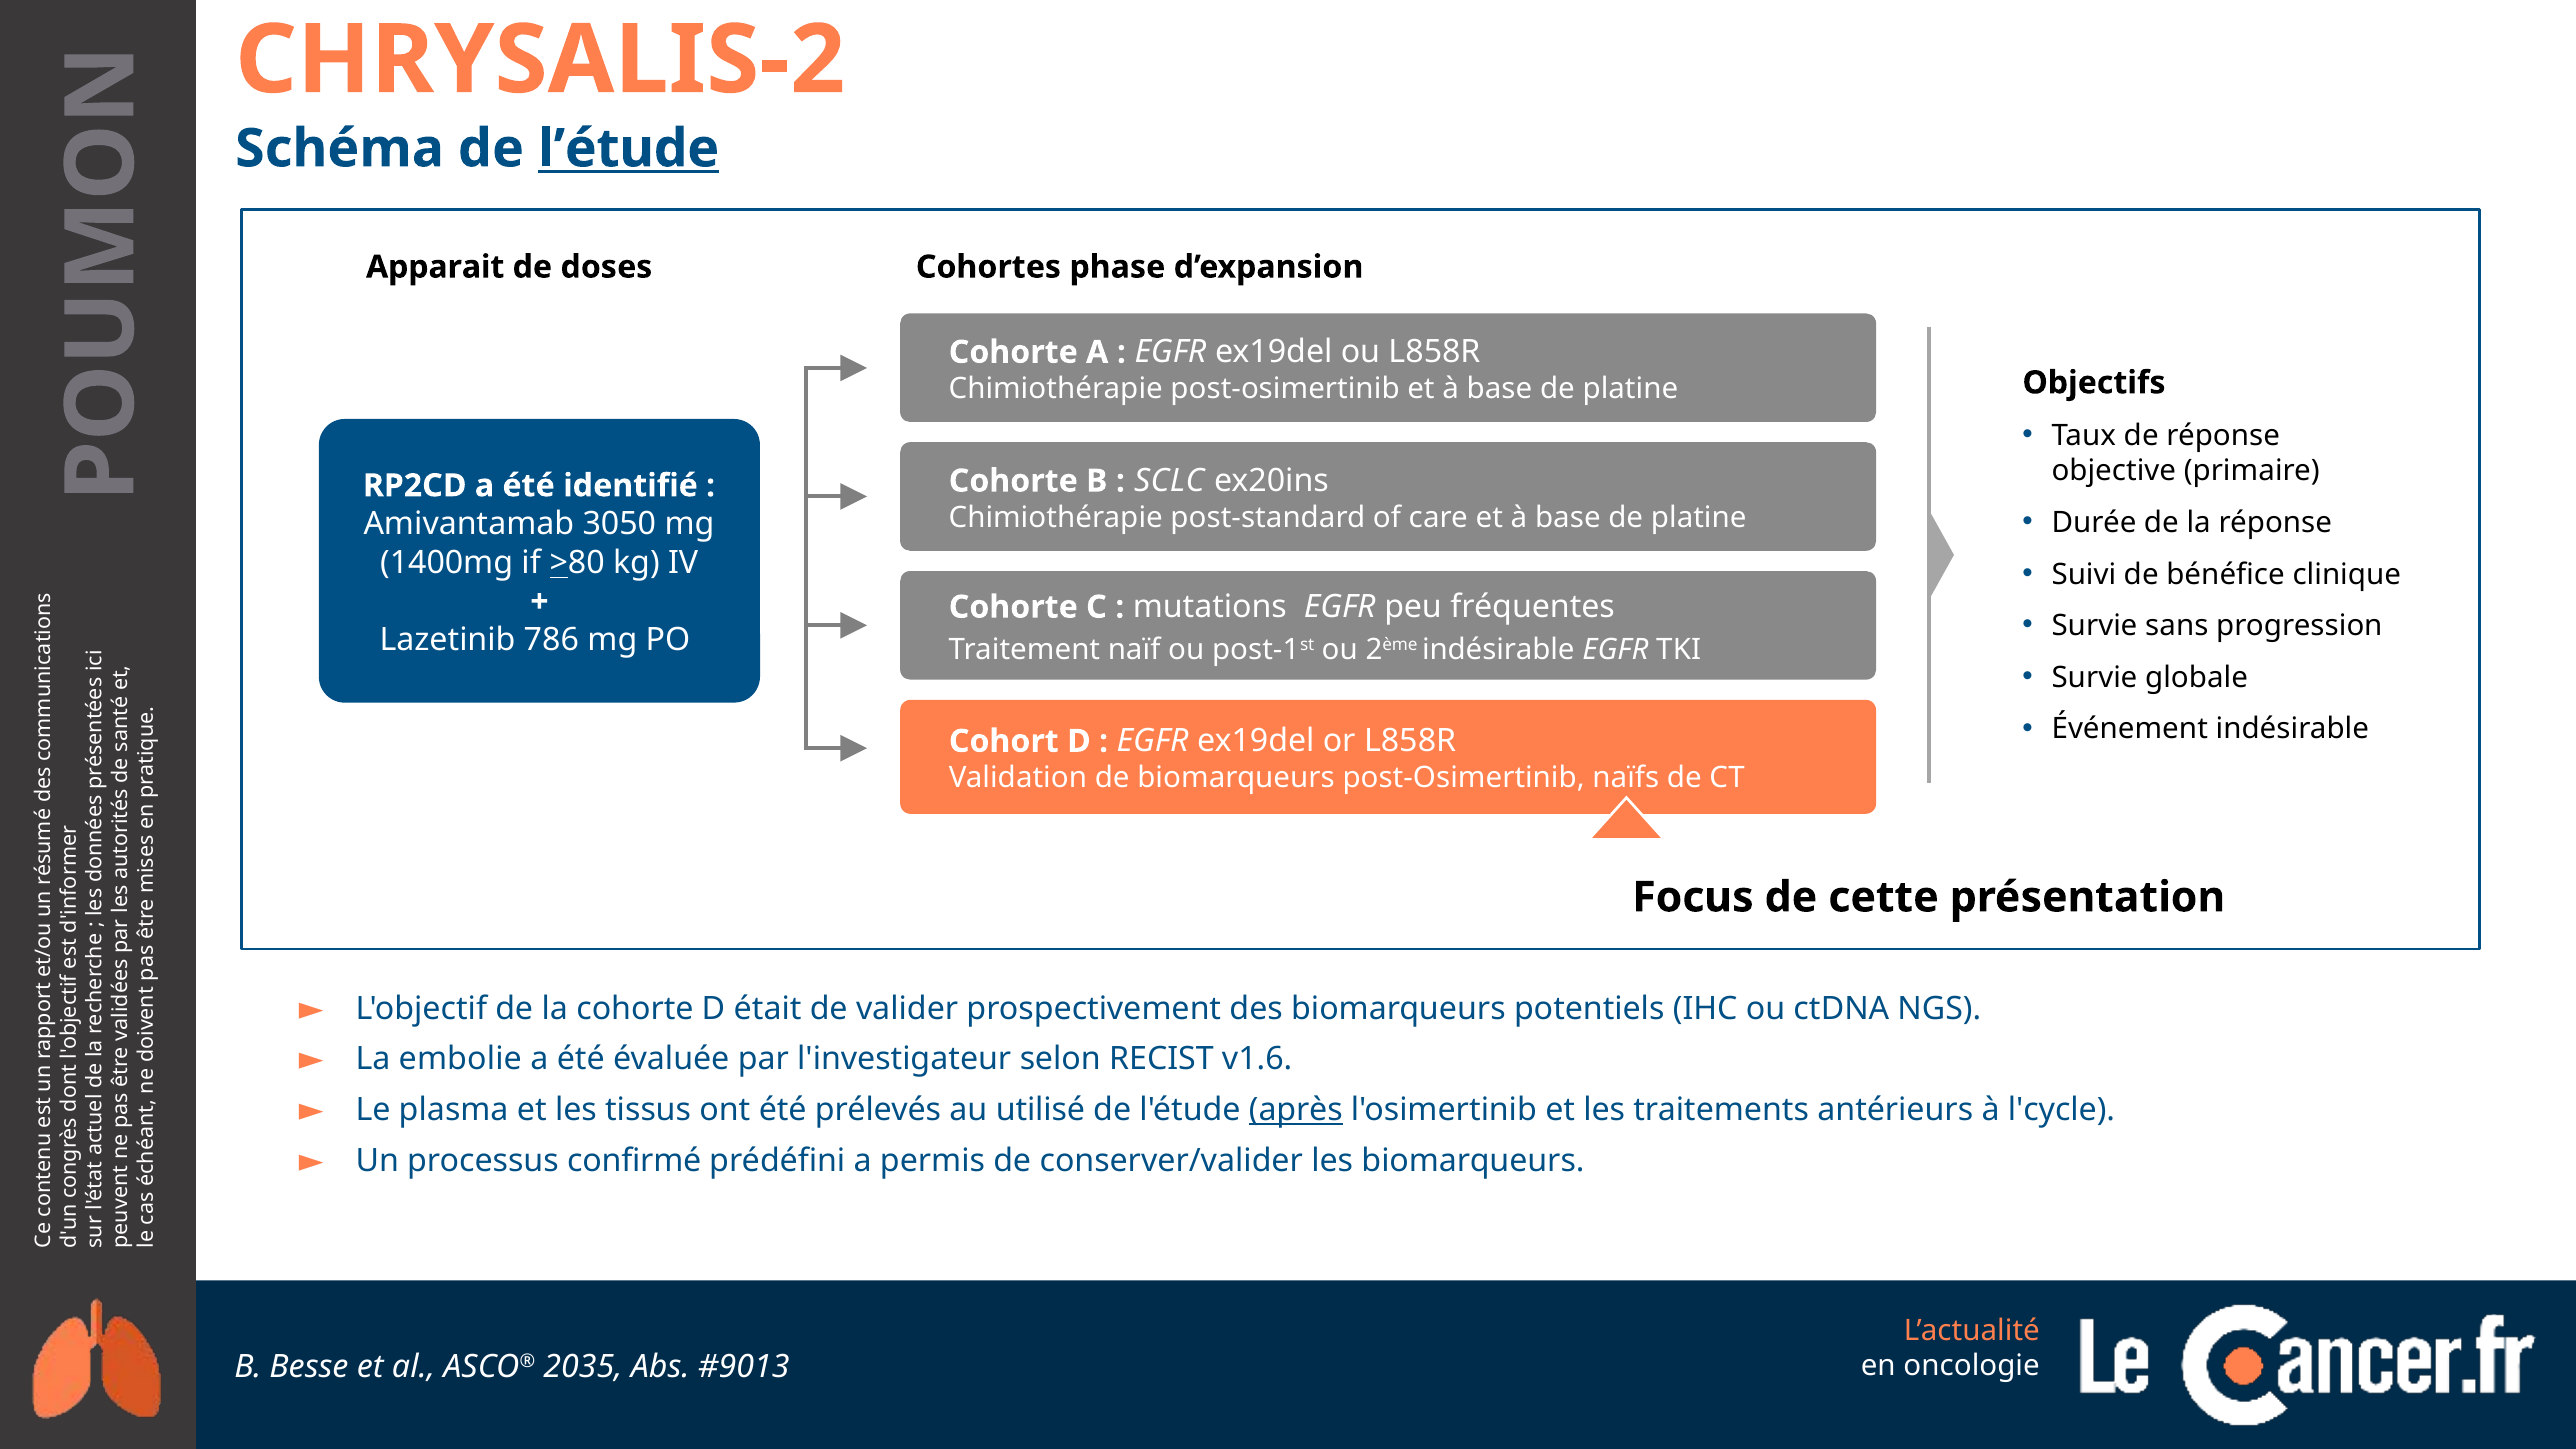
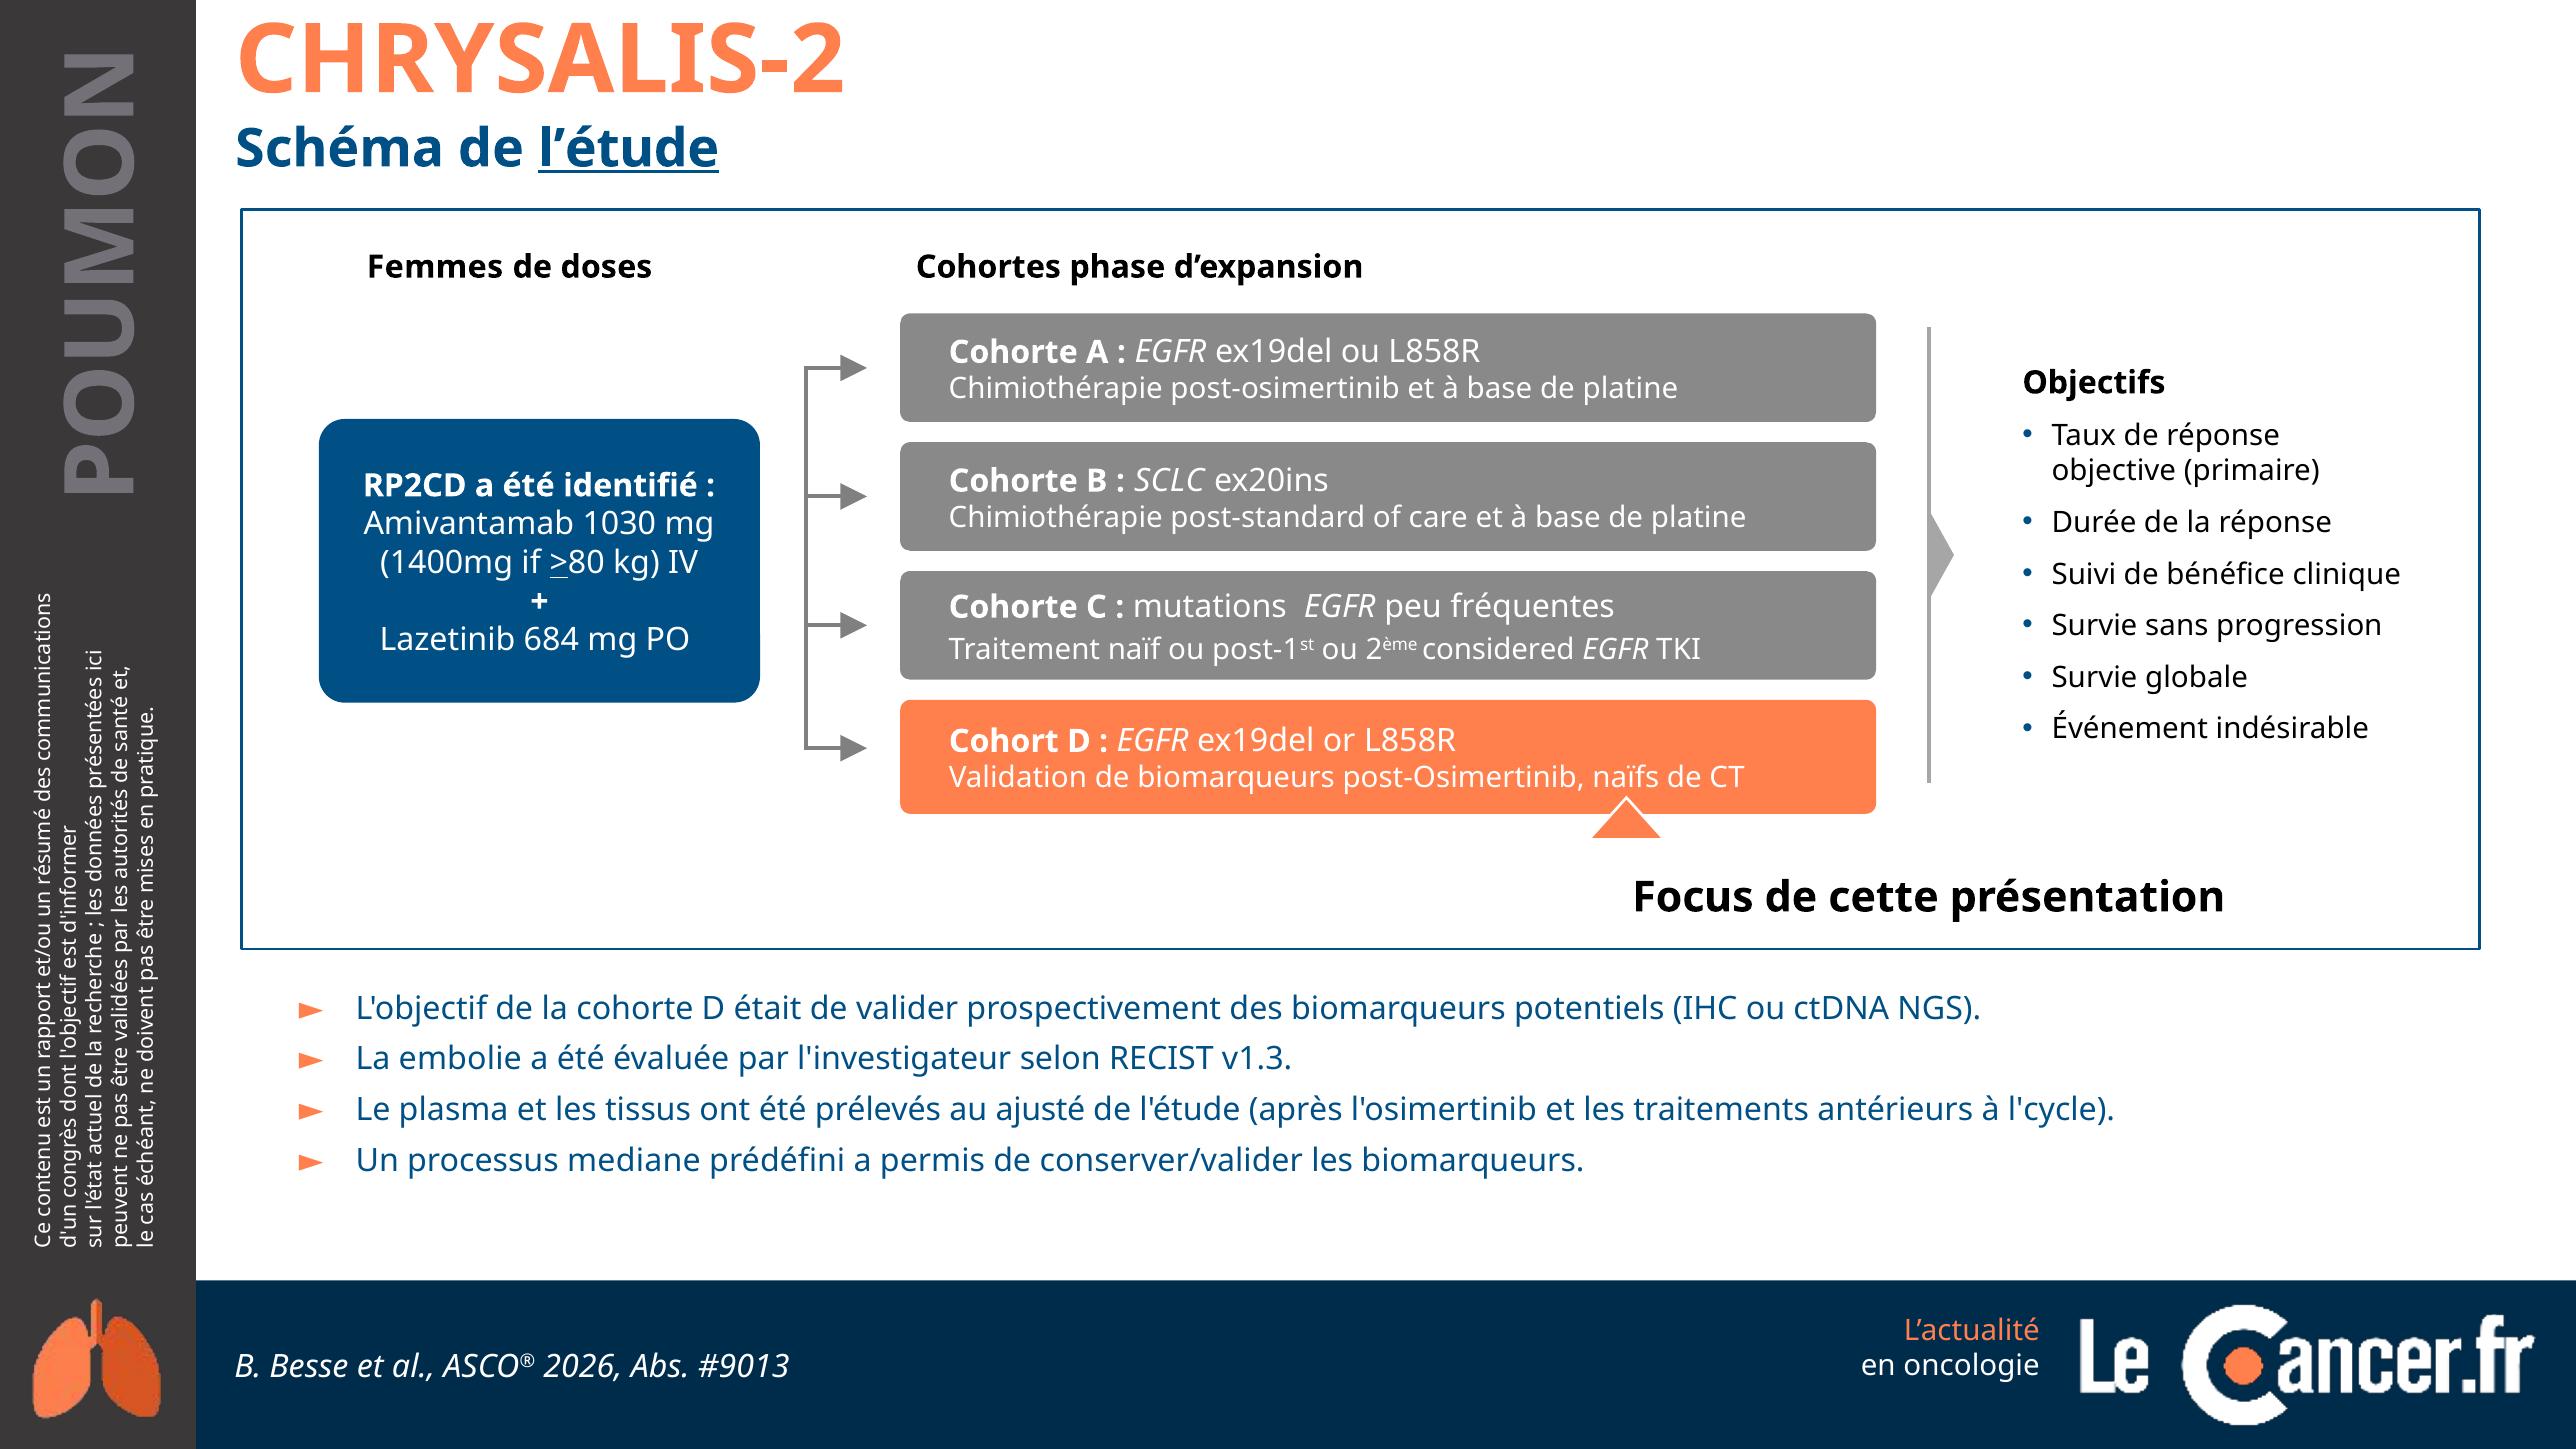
Apparait: Apparait -> Femmes
3050: 3050 -> 1030
786: 786 -> 684
2ème indésirable: indésirable -> considered
v1.6: v1.6 -> v1.3
utilisé: utilisé -> ajusté
après underline: present -> none
confirmé: confirmé -> mediane
2035: 2035 -> 2026
